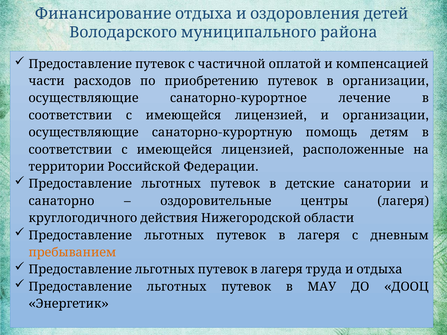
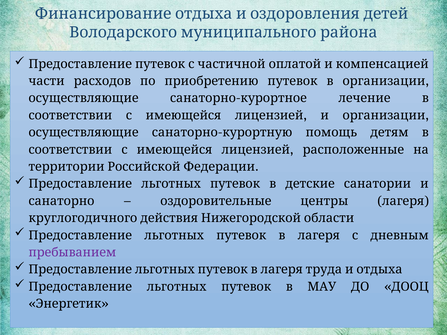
пребыванием colour: orange -> purple
